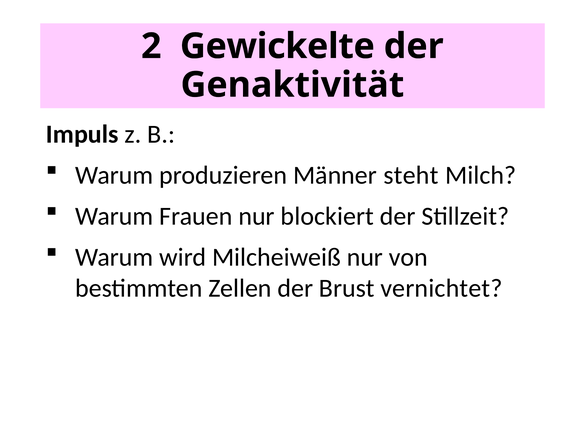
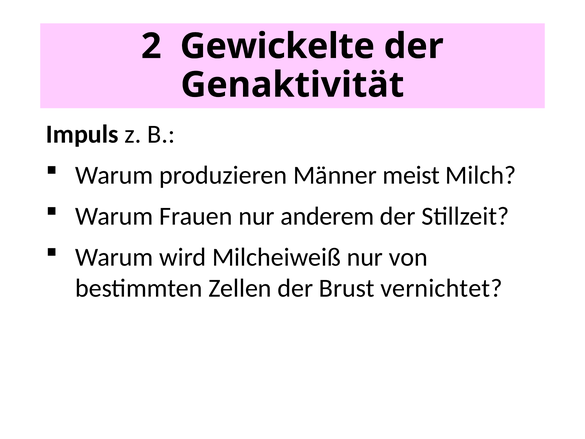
steht: steht -> meist
blockiert: blockiert -> anderem
